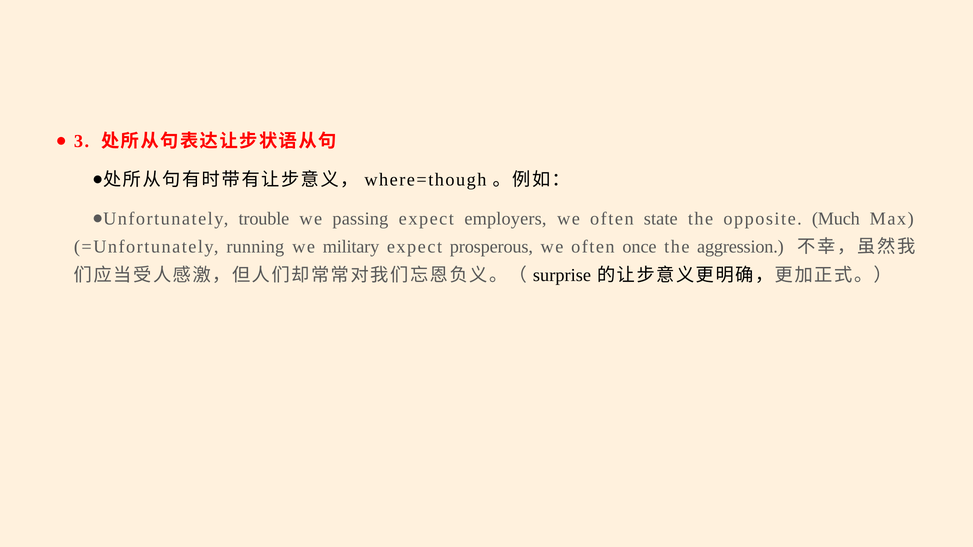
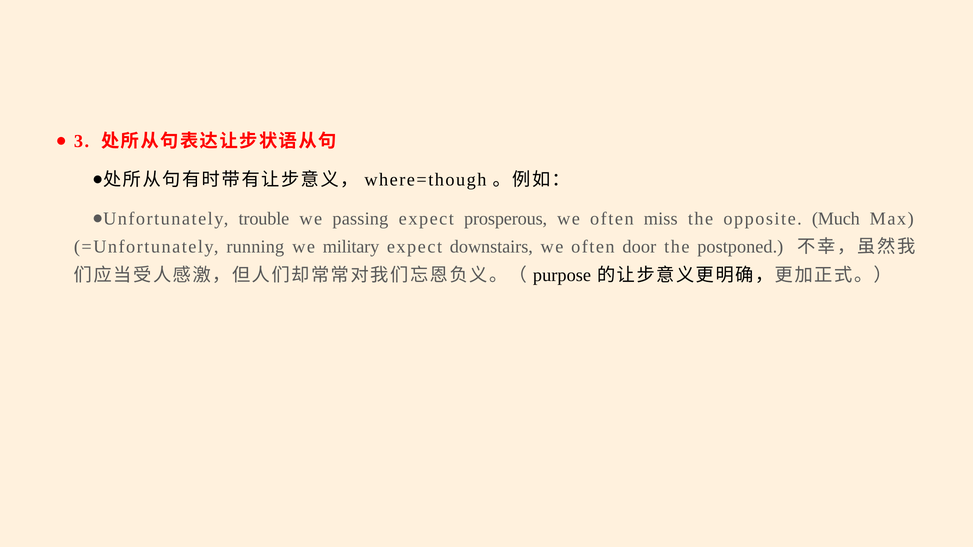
employers: employers -> prosperous
state: state -> miss
prosperous: prosperous -> downstairs
once: once -> door
aggression: aggression -> postponed
surprise: surprise -> purpose
